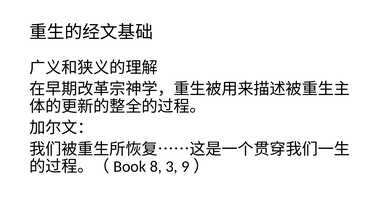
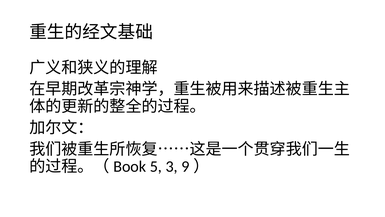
8: 8 -> 5
